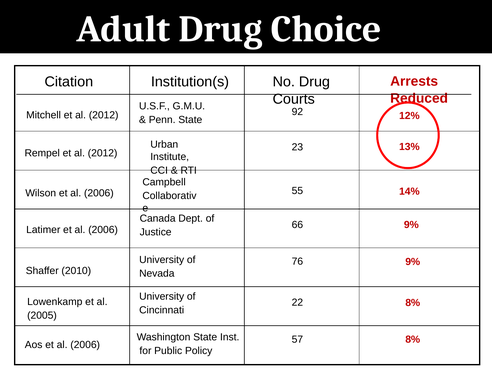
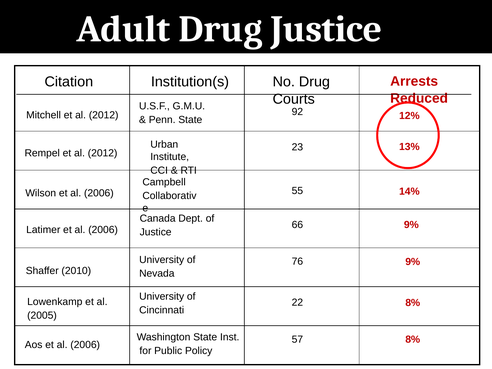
Drug Choice: Choice -> Justice
